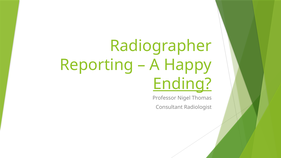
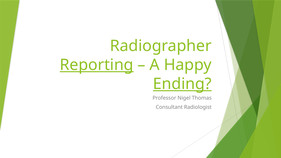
Reporting underline: none -> present
